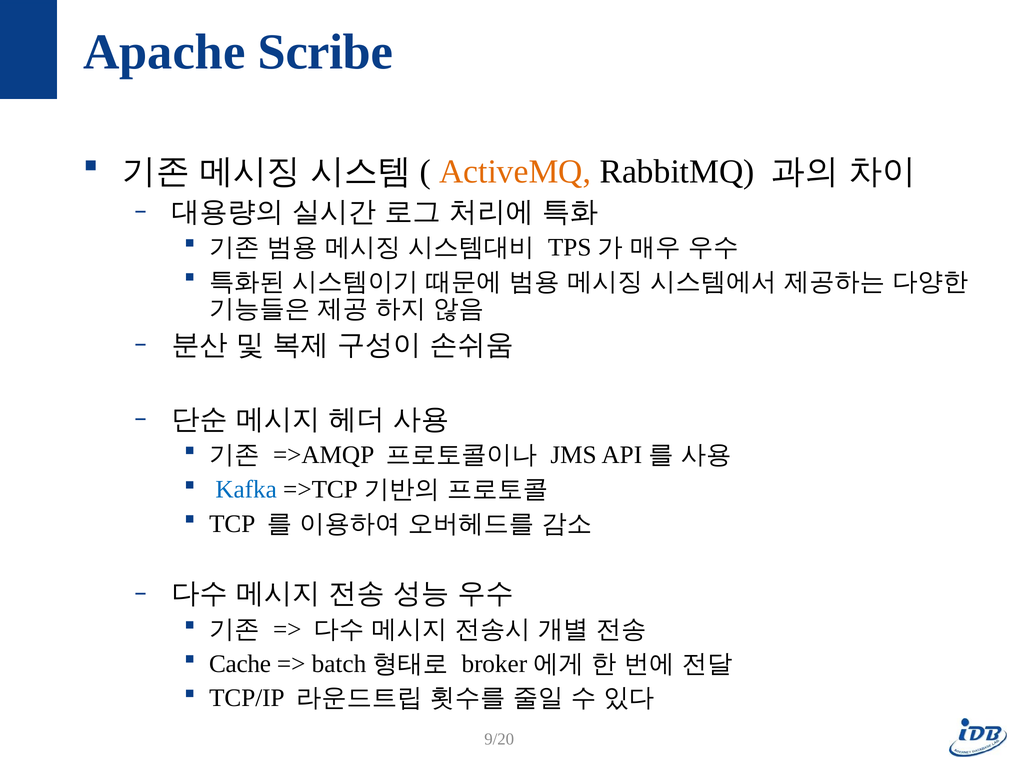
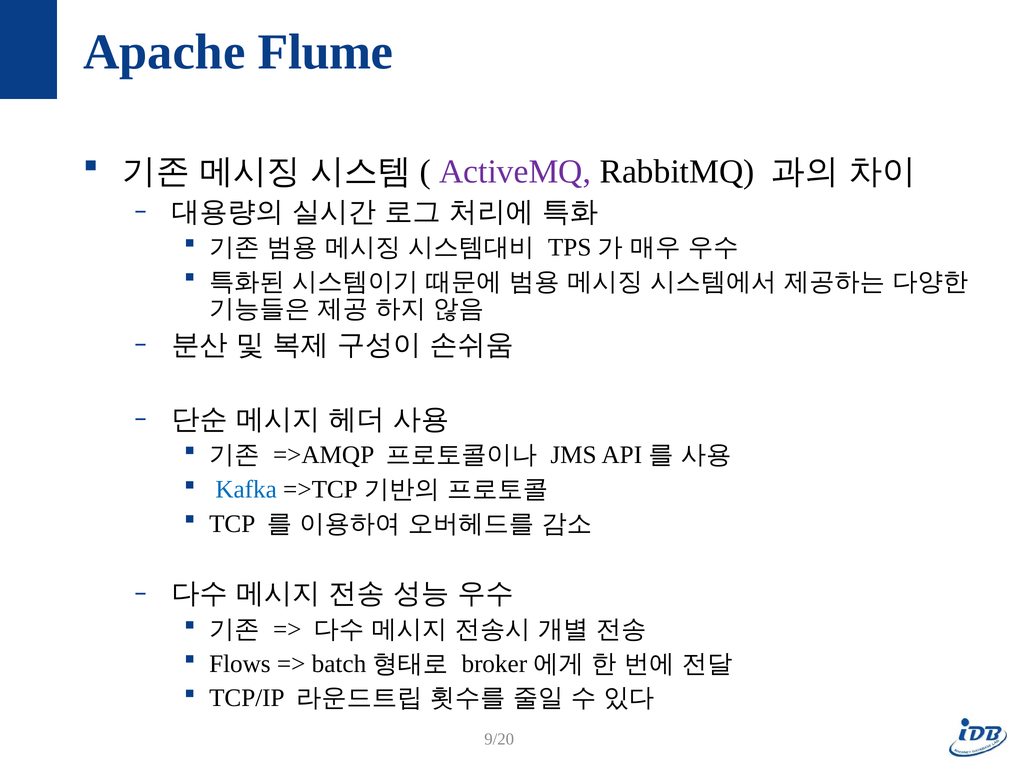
Scribe: Scribe -> Flume
ActiveMQ colour: orange -> purple
Cache: Cache -> Flows
